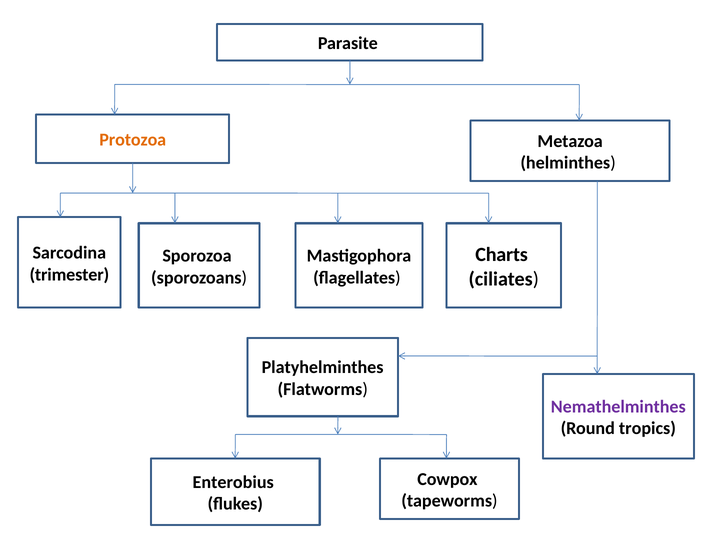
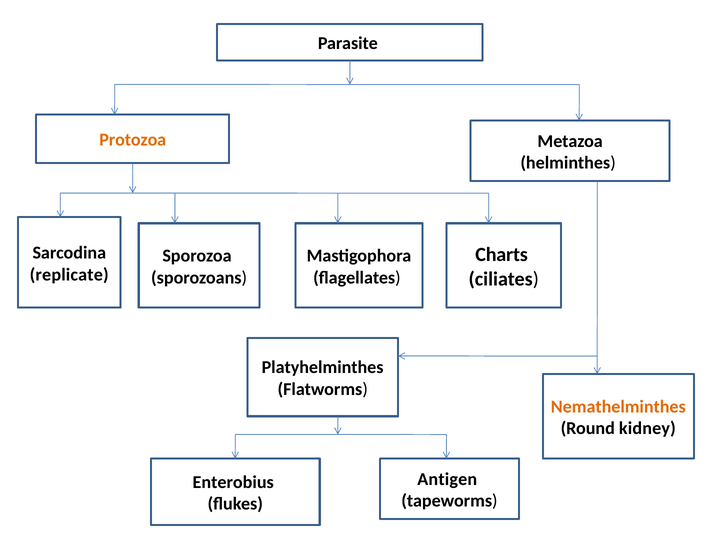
trimester: trimester -> replicate
Nemathelminthes colour: purple -> orange
tropics: tropics -> kidney
Cowpox: Cowpox -> Antigen
